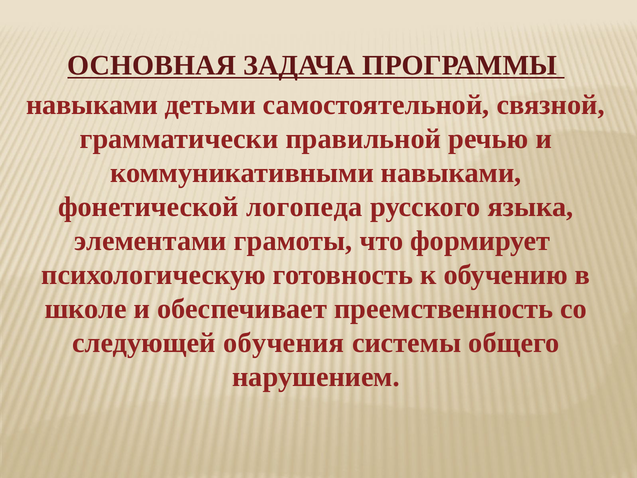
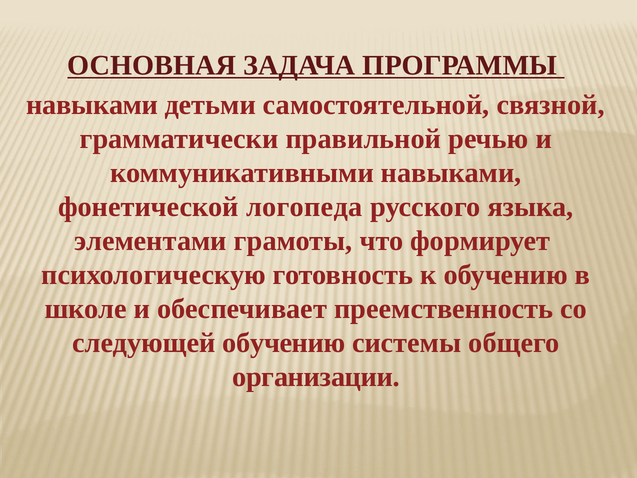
следующей обучения: обучения -> обучению
нарушением: нарушением -> организации
